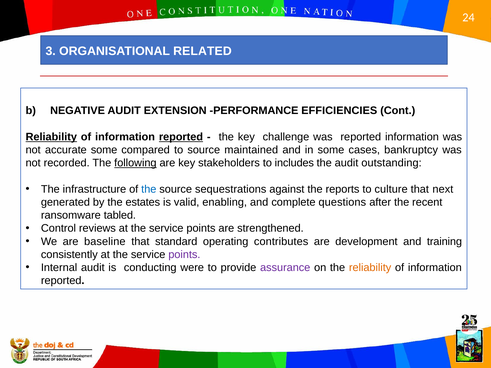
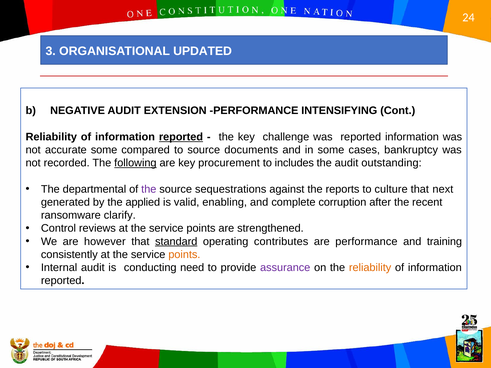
RELATED: RELATED -> UPDATED
EFFICIENCIES: EFFICIENCIES -> INTENSIFYING
Reliability at (51, 137) underline: present -> none
maintained: maintained -> documents
stakeholders: stakeholders -> procurement
infrastructure: infrastructure -> departmental
the at (149, 189) colour: blue -> purple
estates: estates -> applied
questions: questions -> corruption
tabled: tabled -> clarify
baseline: baseline -> however
standard underline: none -> present
are development: development -> performance
points at (184, 255) colour: purple -> orange
were: were -> need
